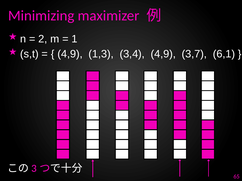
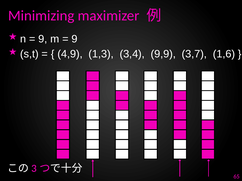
2 at (43, 39): 2 -> 9
1 at (75, 39): 1 -> 9
3,4 4,9: 4,9 -> 9,9
6,1: 6,1 -> 1,6
